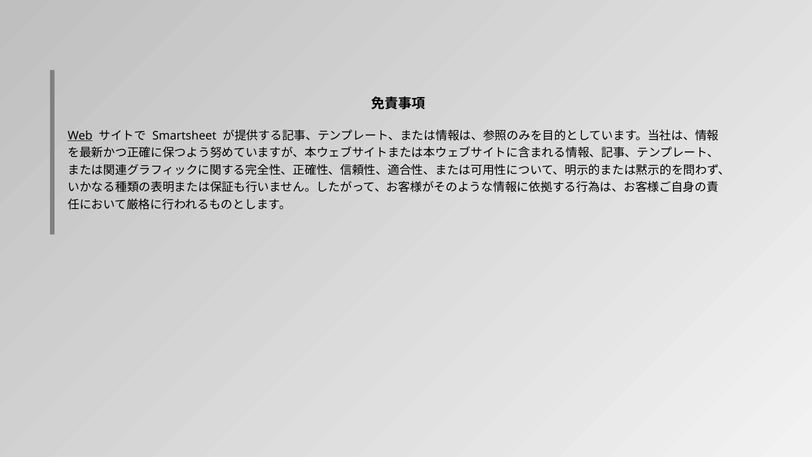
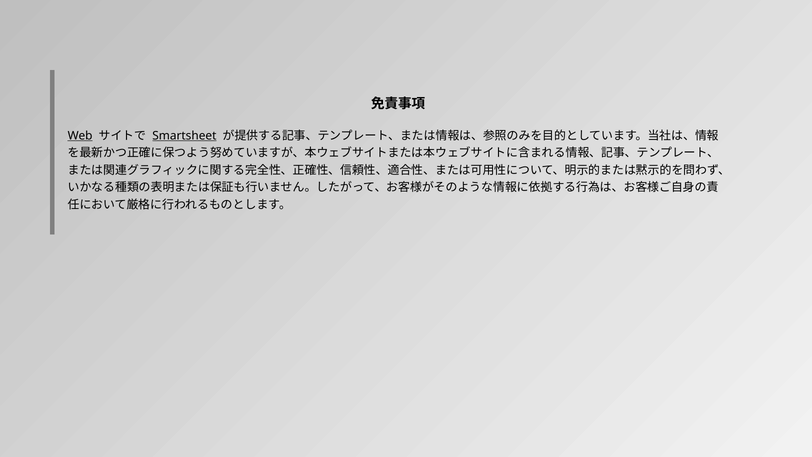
Smartsheet underline: none -> present
